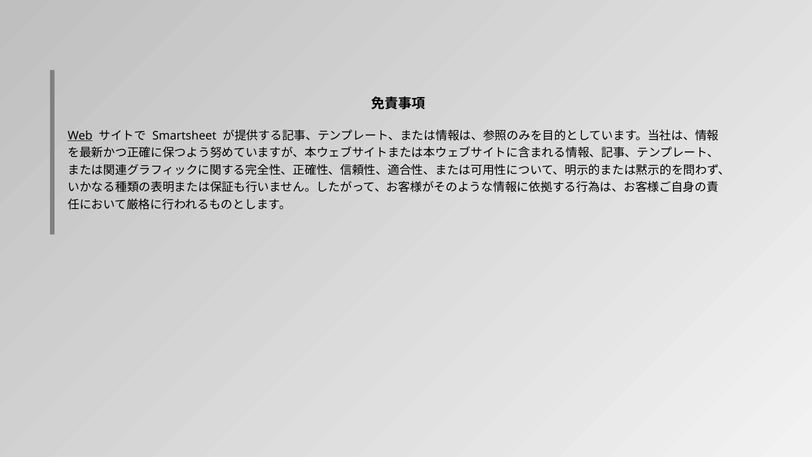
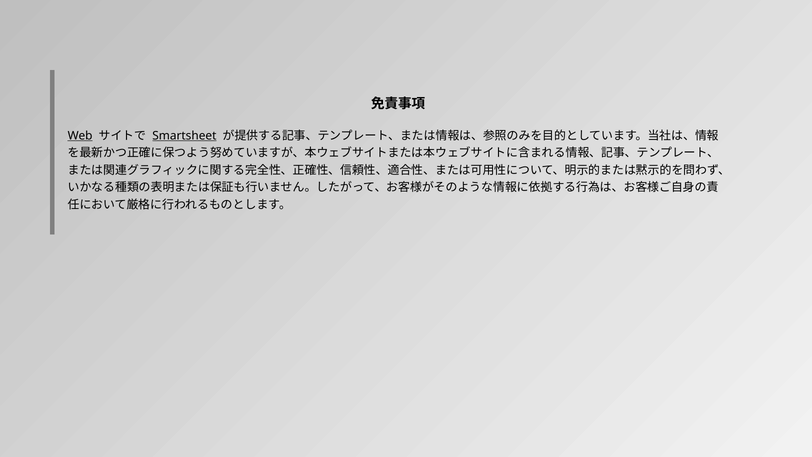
Smartsheet underline: none -> present
